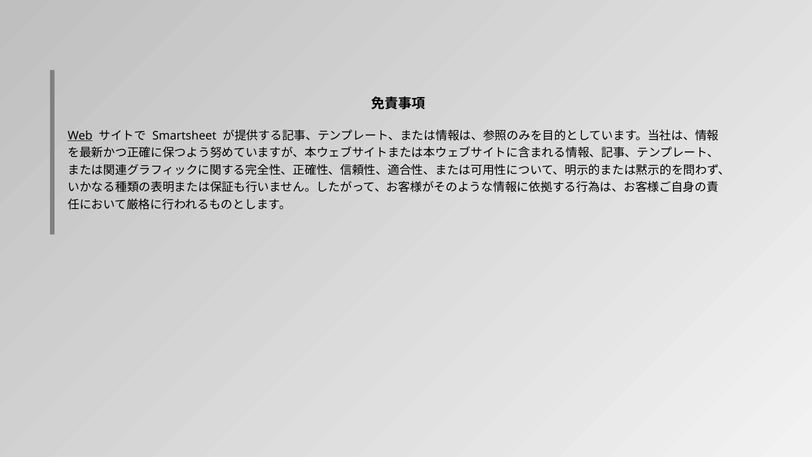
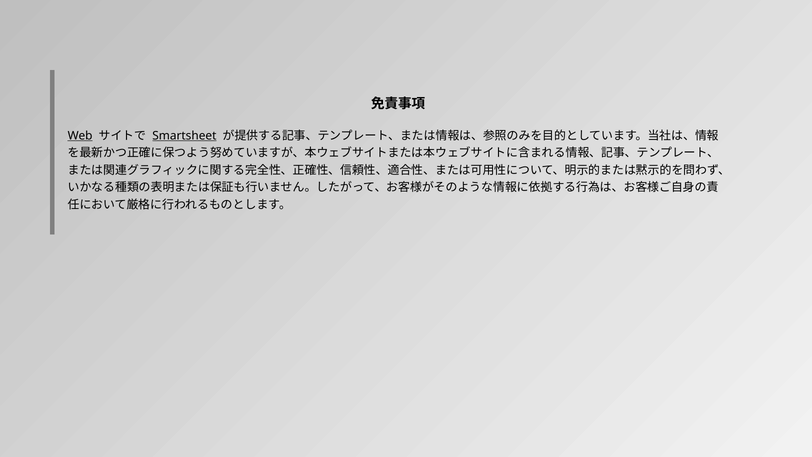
Smartsheet underline: none -> present
